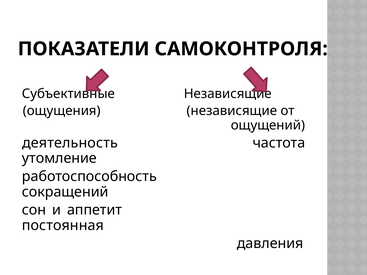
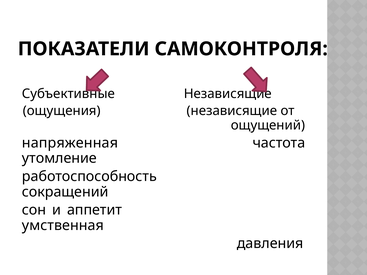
деятельность: деятельность -> напряженная
постоянная: постоянная -> умственная
